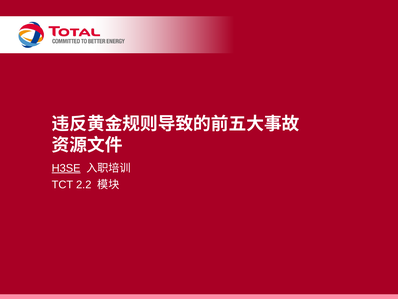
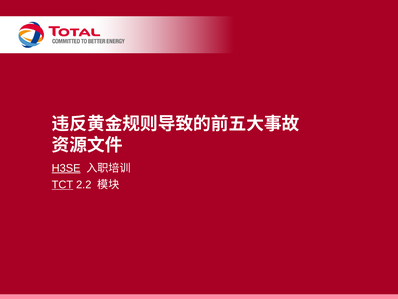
TCT underline: none -> present
